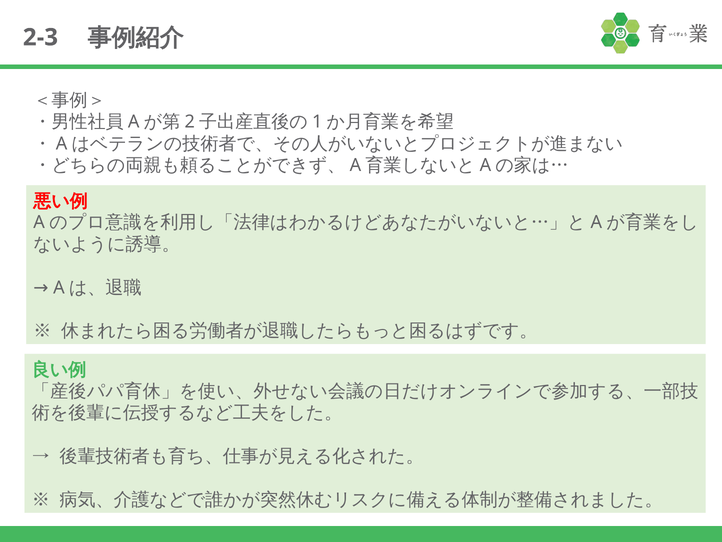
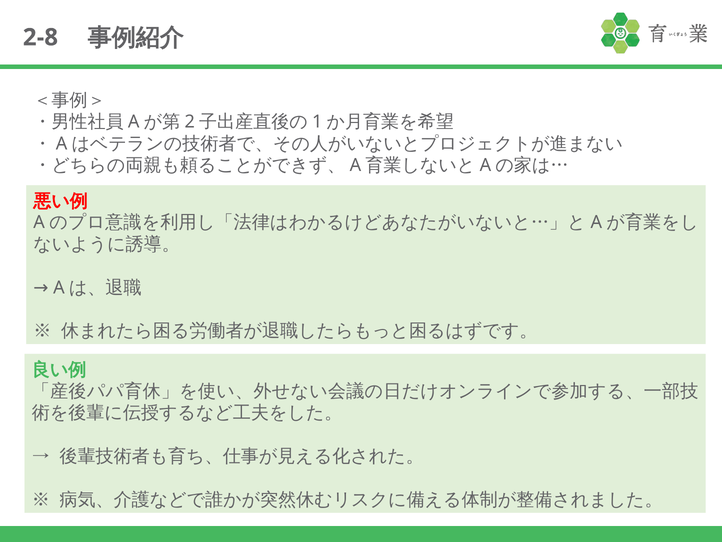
2-3: 2-3 -> 2-8
